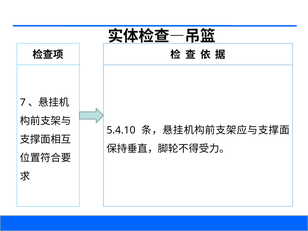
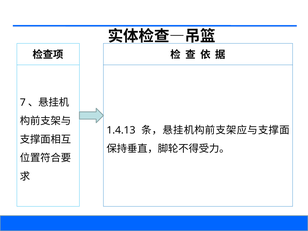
5.4.10: 5.4.10 -> 1.4.13
